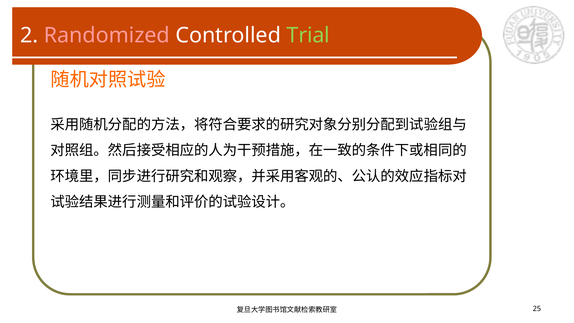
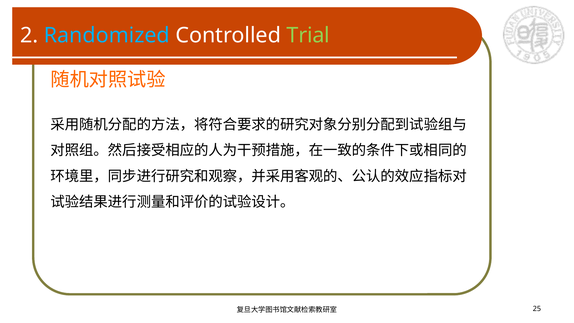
Randomized colour: pink -> light blue
